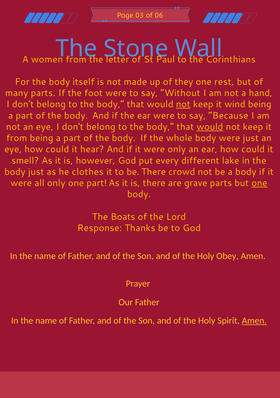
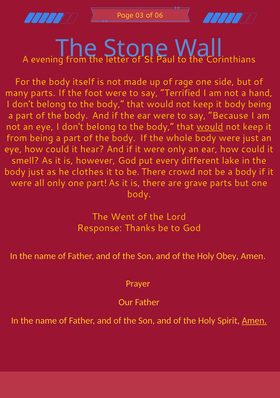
women: women -> evening
they: they -> rage
rest: rest -> side
Without: Without -> Terrified
not at (183, 104) underline: present -> none
it wind: wind -> body
one at (259, 183) underline: present -> none
Boats: Boats -> Went
